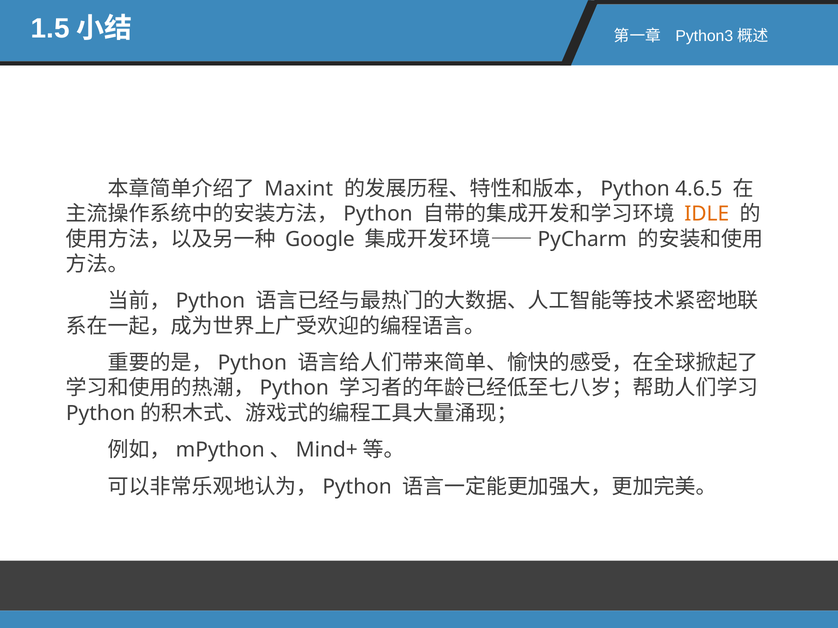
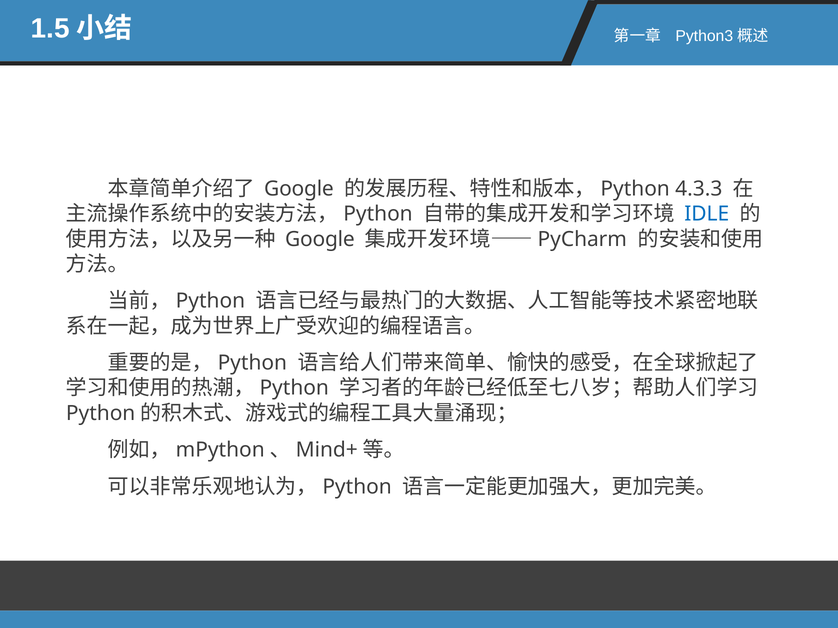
Maxint at (299, 189): Maxint -> Google
4.6.5: 4.6.5 -> 4.3.3
IDLE colour: orange -> blue
